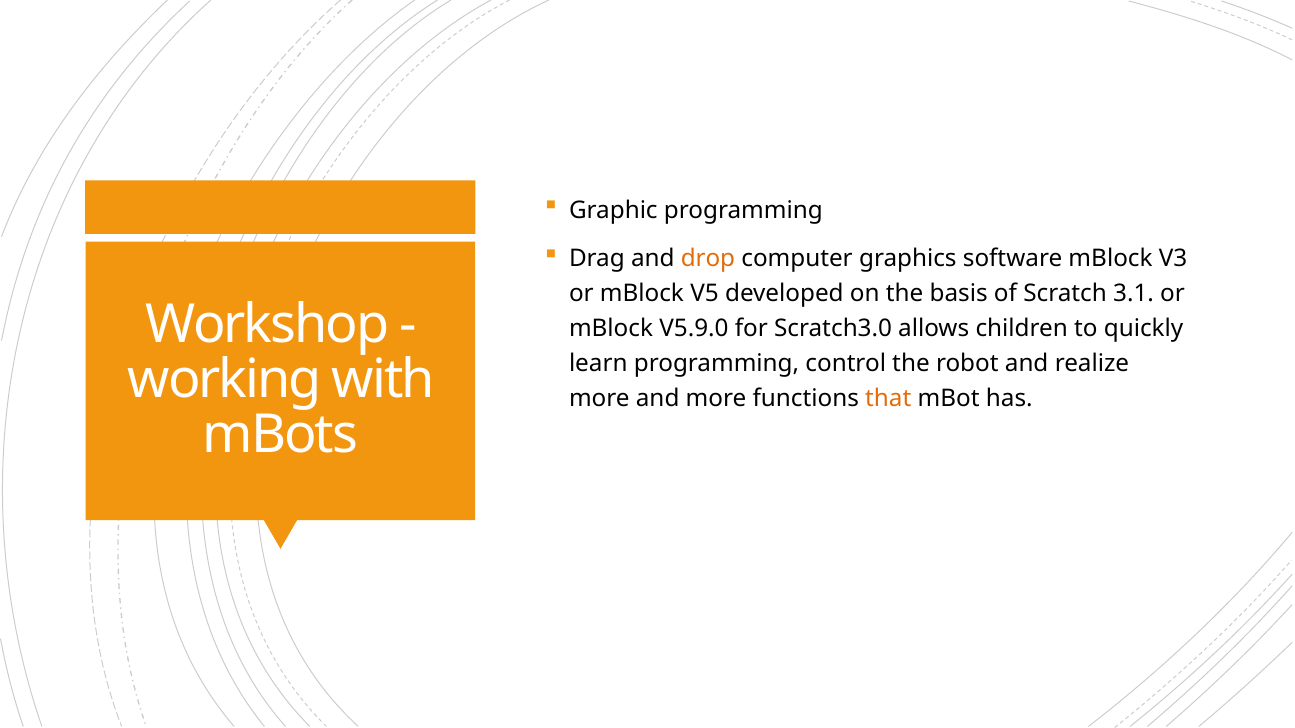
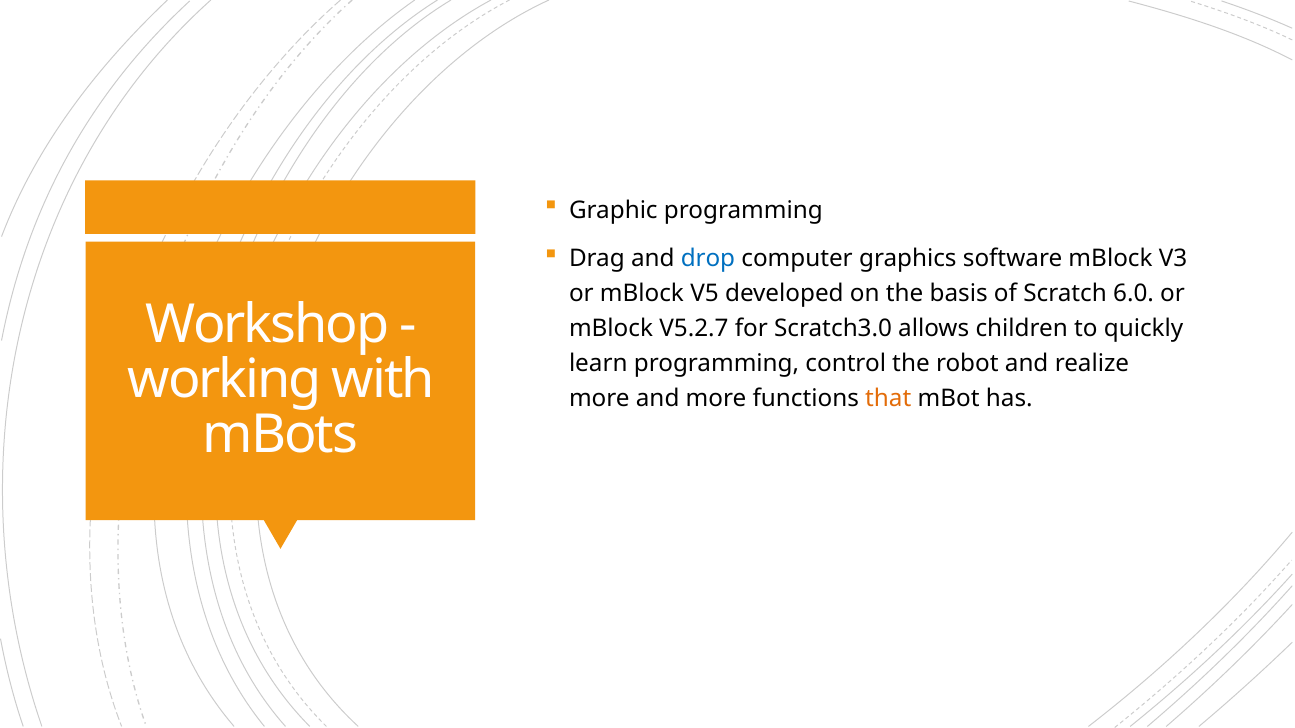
drop colour: orange -> blue
3.1: 3.1 -> 6.0
V5.9.0: V5.9.0 -> V5.2.7
